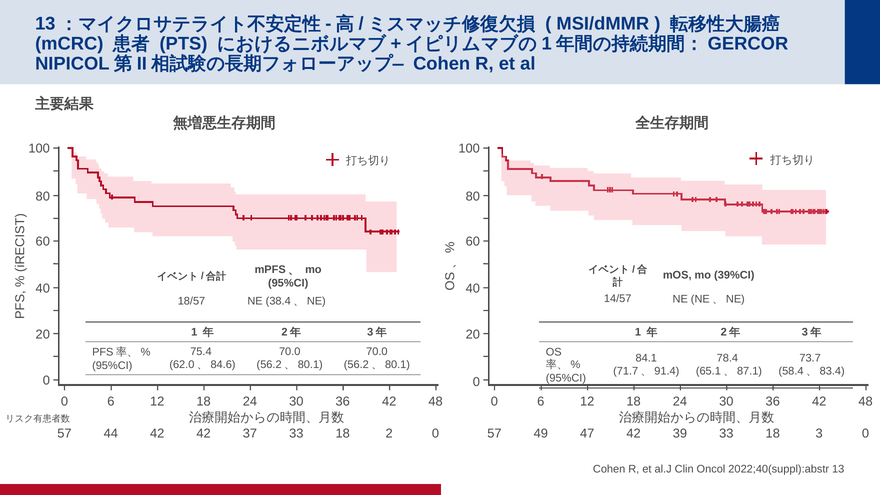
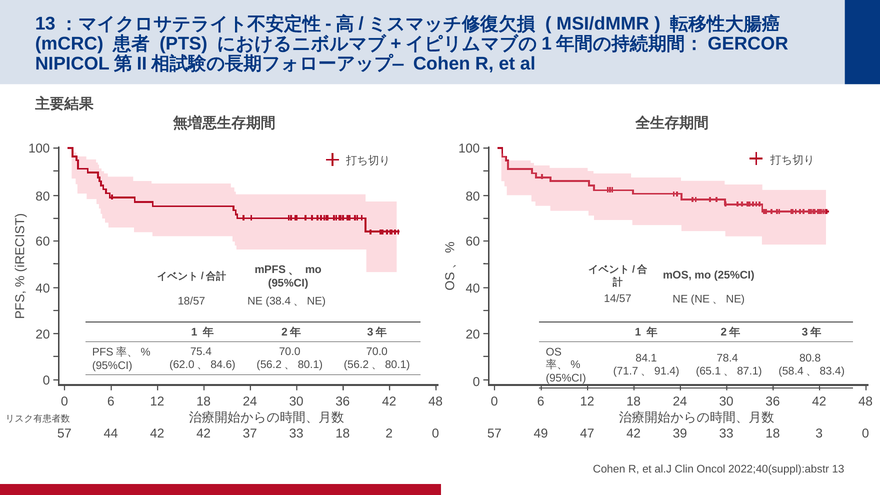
39%CI: 39%CI -> 25%CI
73.7: 73.7 -> 80.8
